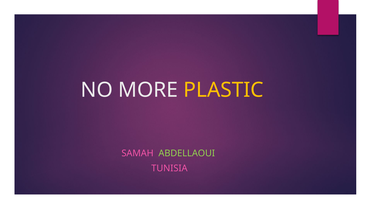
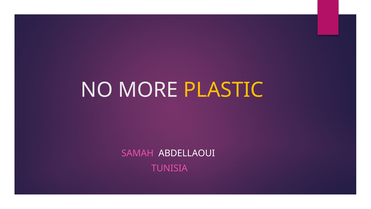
ABDELLAOUI colour: light green -> white
